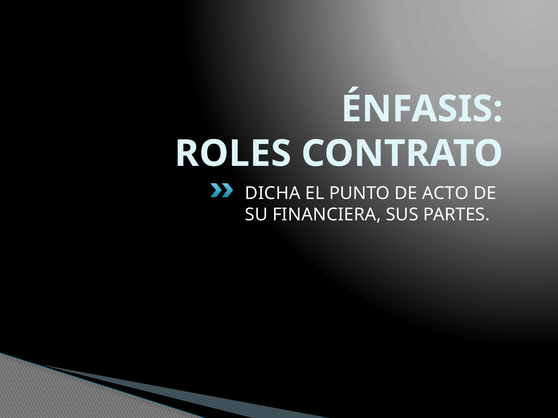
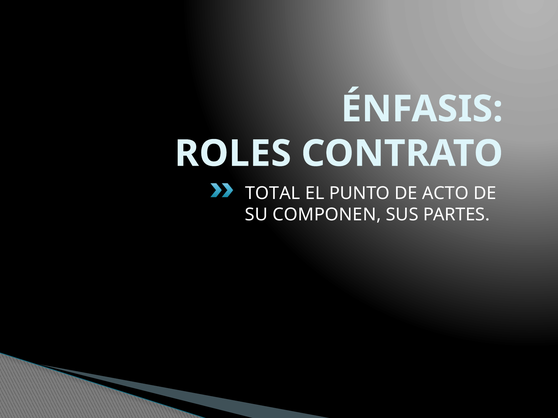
DICHA: DICHA -> TOTAL
FINANCIERA: FINANCIERA -> COMPONEN
